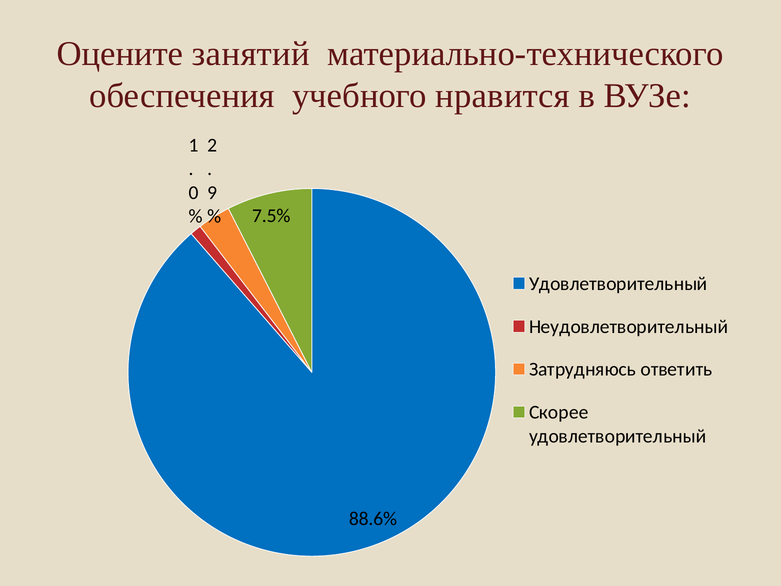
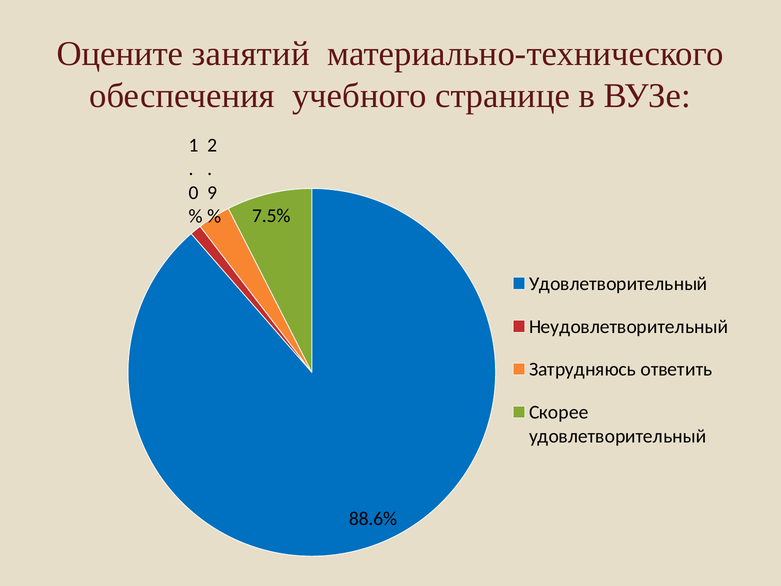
нравится: нравится -> странице
